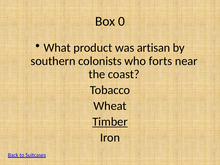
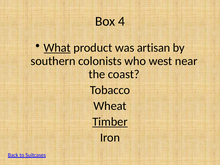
0: 0 -> 4
What underline: none -> present
forts: forts -> west
